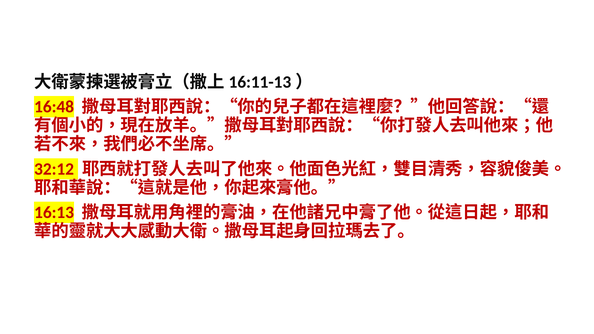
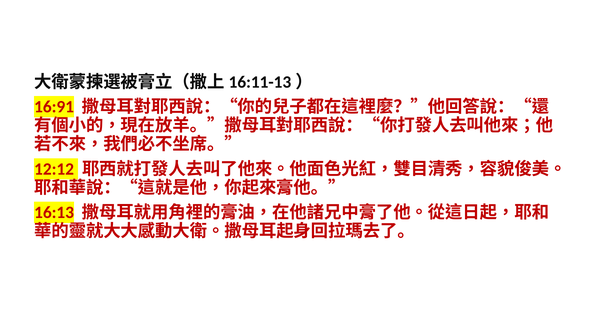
16:48: 16:48 -> 16:91
32:12: 32:12 -> 12:12
